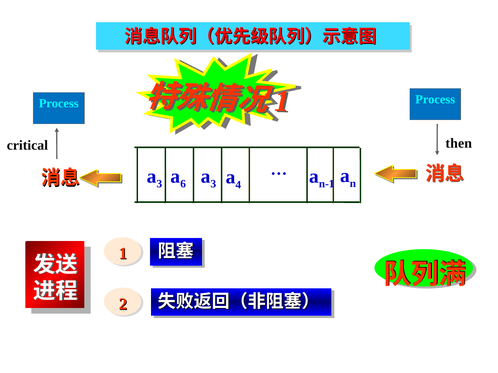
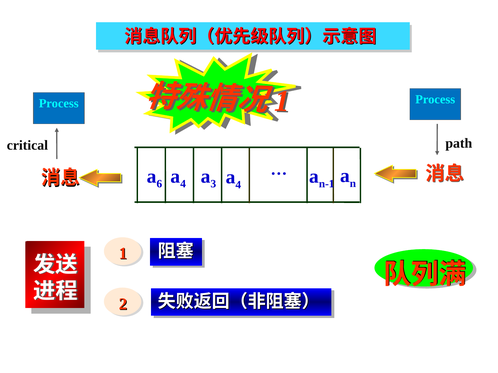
then: then -> path
3 at (159, 184): 3 -> 6
6 at (183, 184): 6 -> 4
